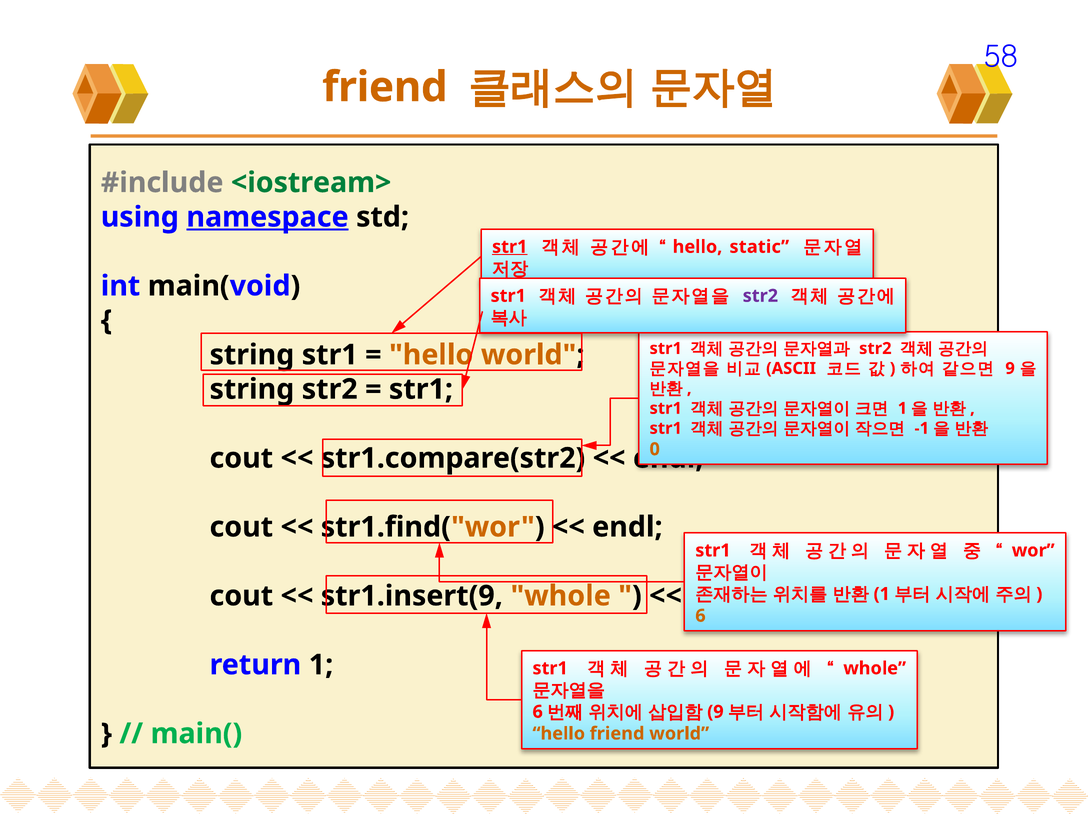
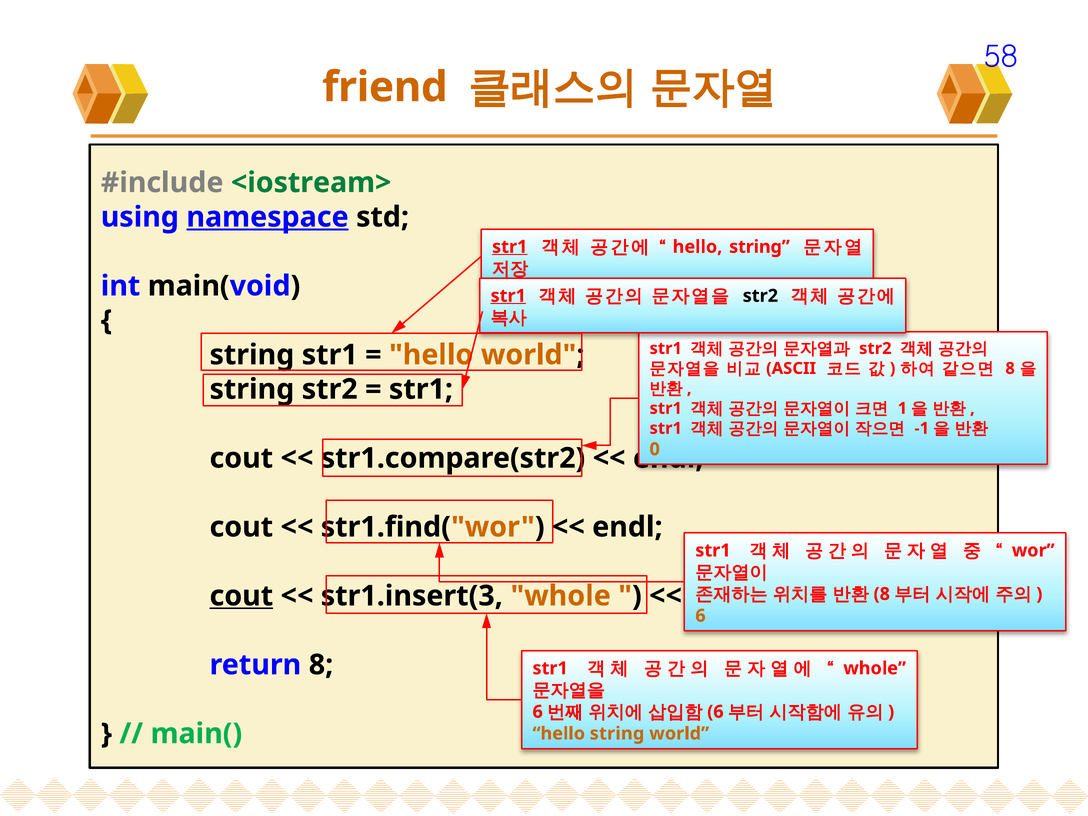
static at (759, 247): static -> string
str1 at (508, 296) underline: none -> present
str2 at (760, 296) colour: purple -> black
9 at (1010, 368): 9 -> 8
1 at (882, 594): 1 -> 8
cout at (241, 596) underline: none -> present
str1.insert(9: str1.insert(9 -> str1.insert(3
return 1: 1 -> 8
9 at (715, 712): 9 -> 6
friend at (617, 734): friend -> string
